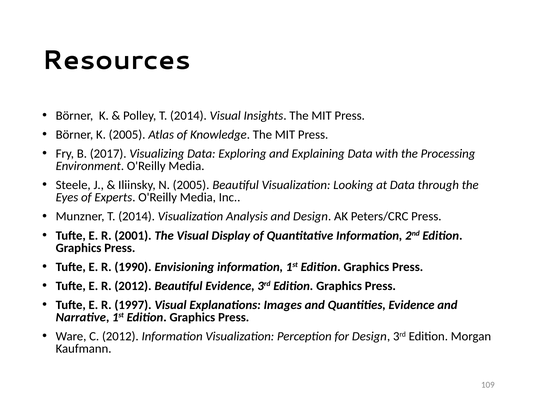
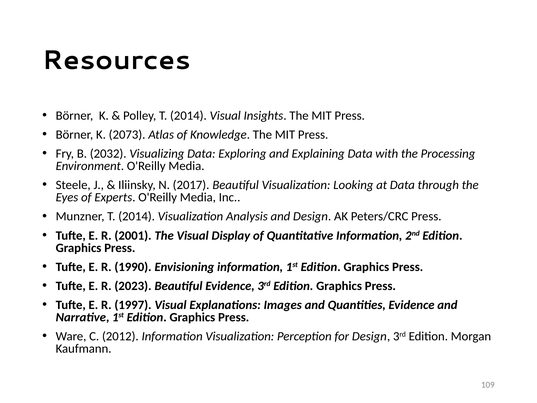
K 2005: 2005 -> 2073
2017: 2017 -> 2032
N 2005: 2005 -> 2017
R 2012: 2012 -> 2023
